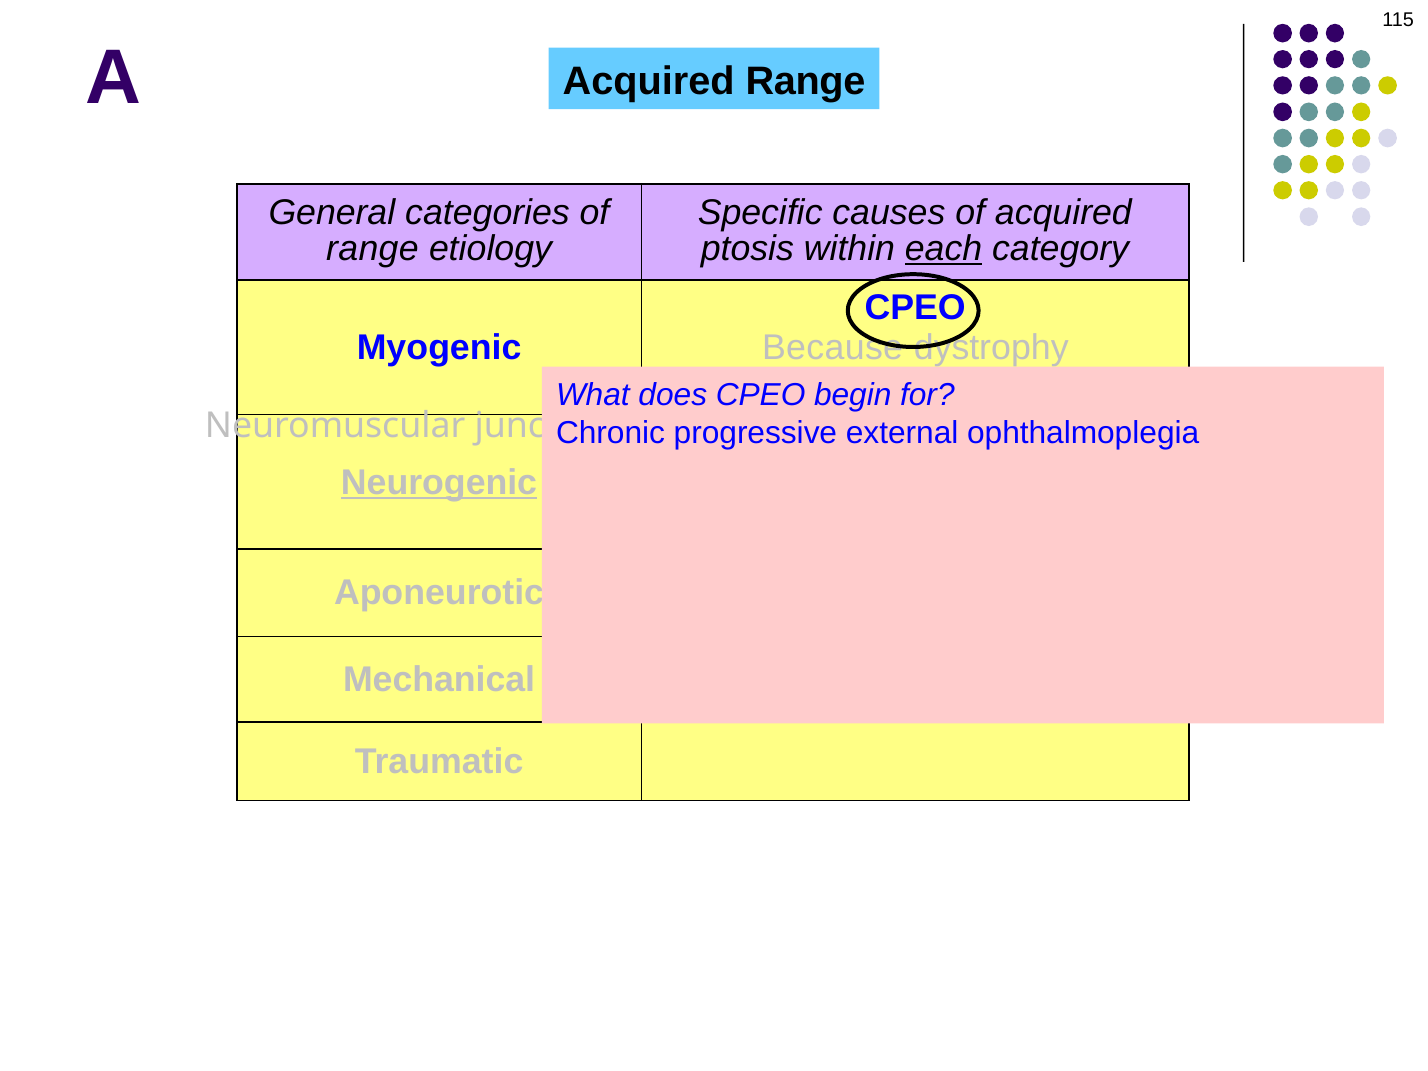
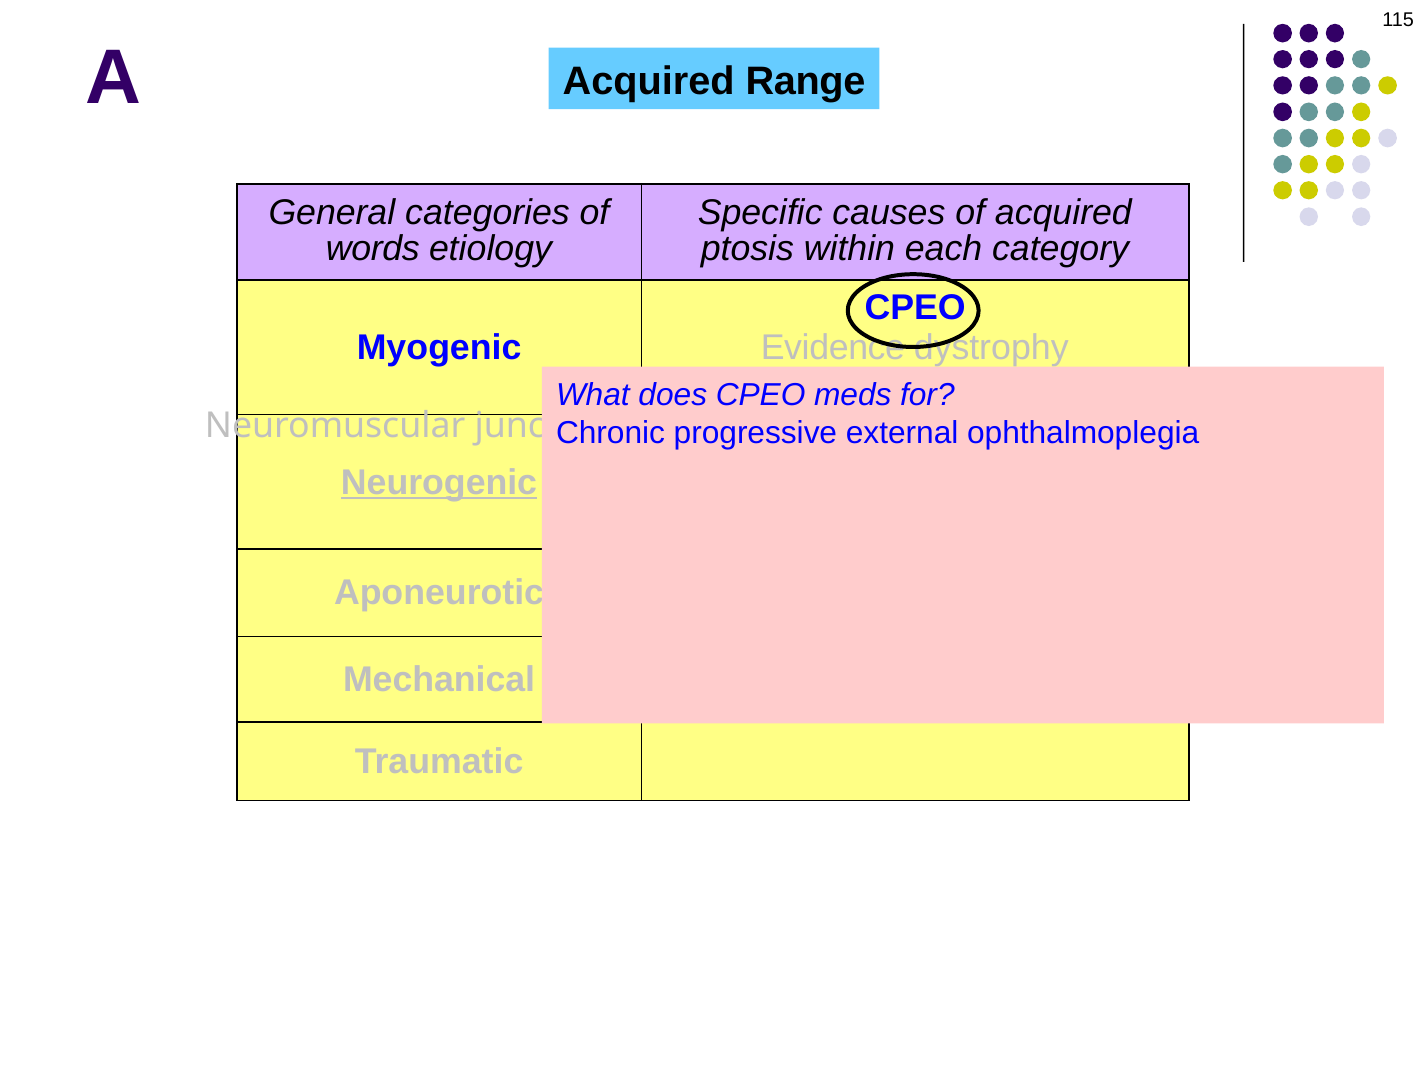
range at (372, 249): range -> words
each underline: present -> none
Because: Because -> Evidence
begin: begin -> meds
